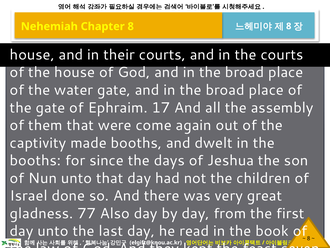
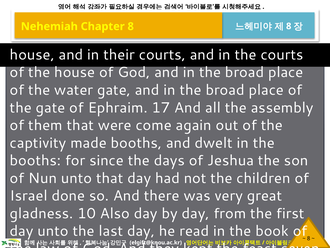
77: 77 -> 10
